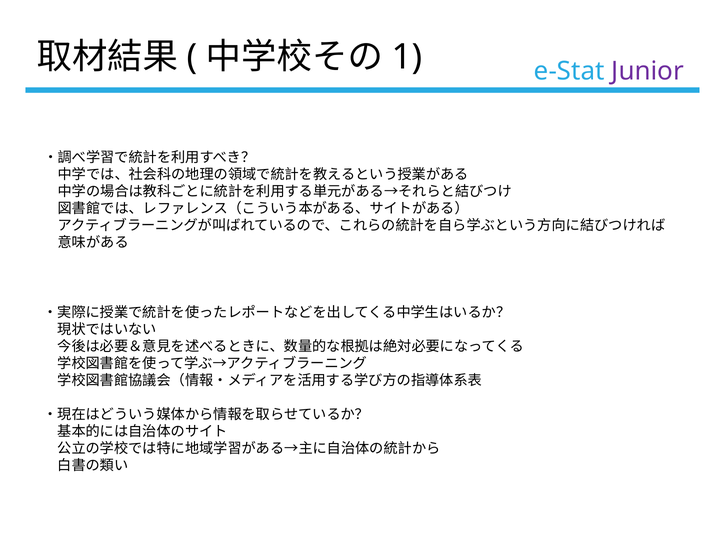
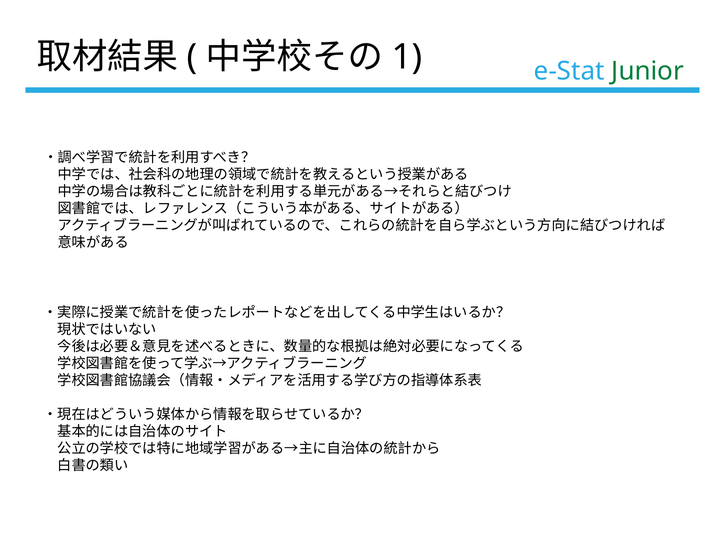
Junior colour: purple -> green
